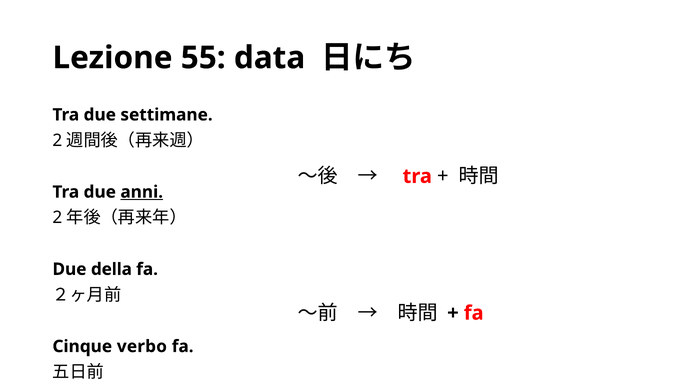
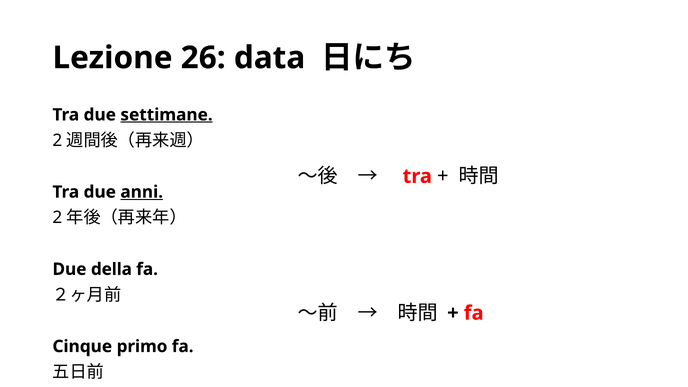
55: 55 -> 26
settimane underline: none -> present
verbo: verbo -> primo
